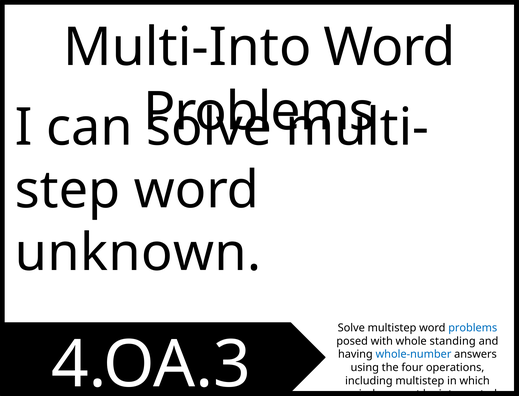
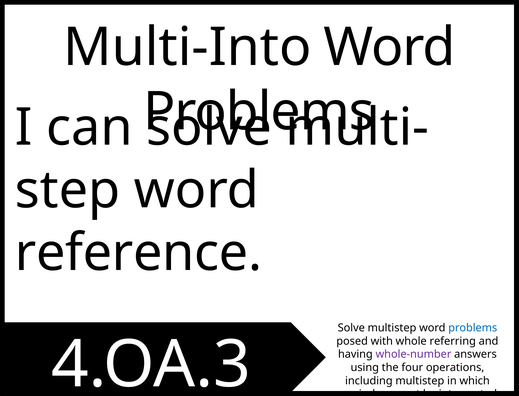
unknown: unknown -> reference
standing: standing -> referring
whole-number colour: blue -> purple
